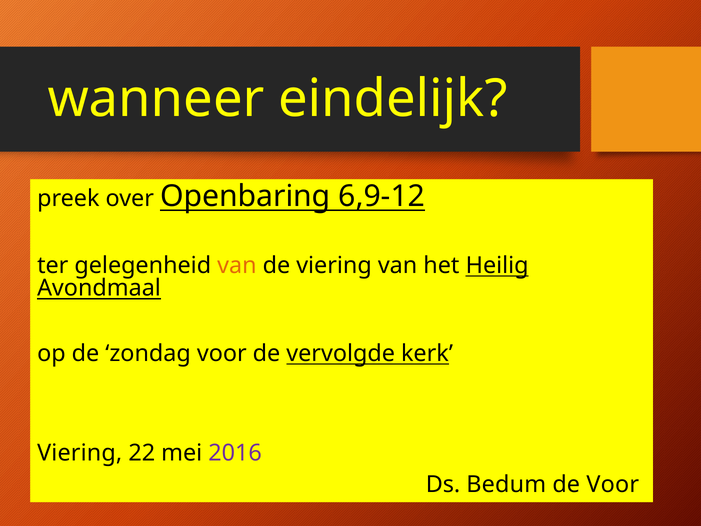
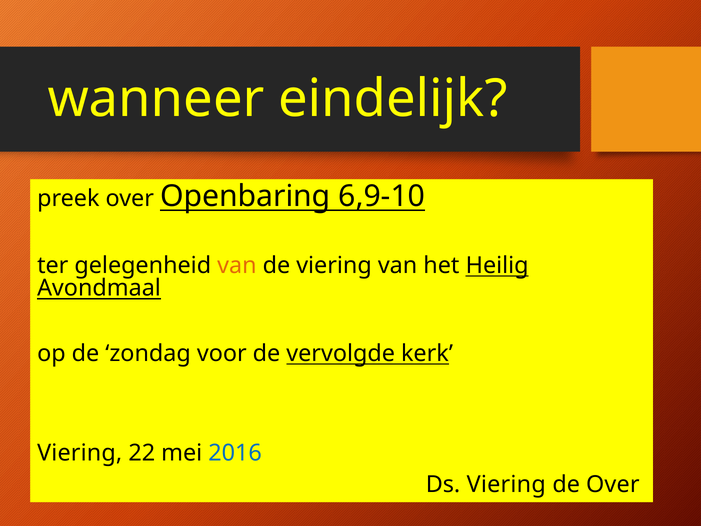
6,9-12: 6,9-12 -> 6,9-10
2016 colour: purple -> blue
Ds Bedum: Bedum -> Viering
de Voor: Voor -> Over
